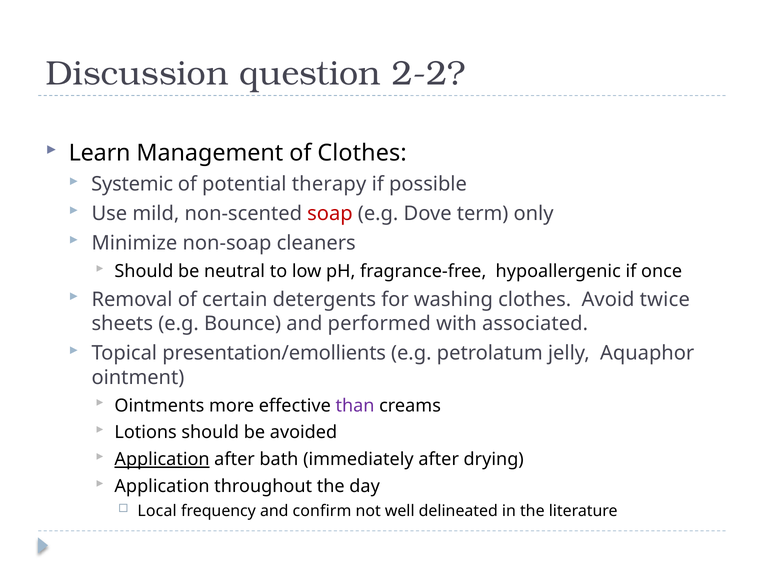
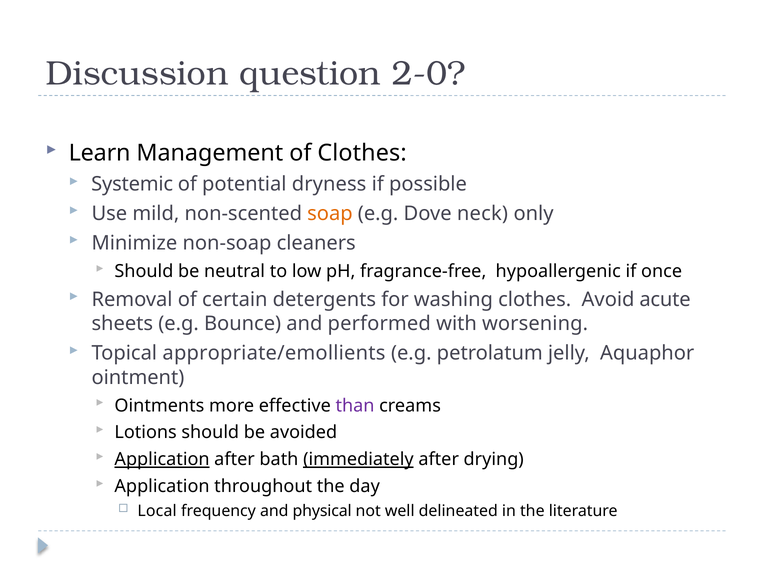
2-2: 2-2 -> 2-0
therapy: therapy -> dryness
soap colour: red -> orange
term: term -> neck
twice: twice -> acute
associated: associated -> worsening
presentation/emollients: presentation/emollients -> appropriate/emollients
immediately underline: none -> present
confirm: confirm -> physical
